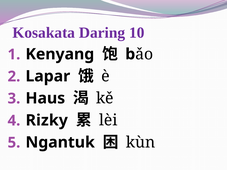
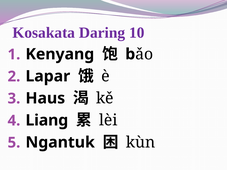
Rizky: Rizky -> Liang
